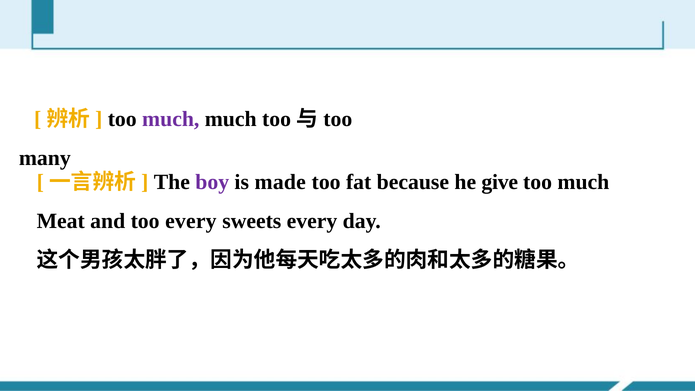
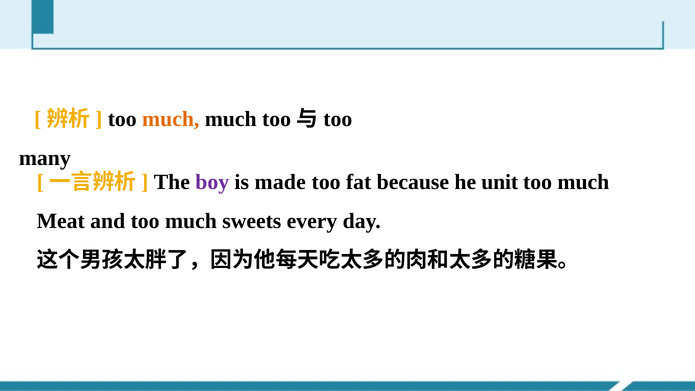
much at (171, 119) colour: purple -> orange
give: give -> unit
and too every: every -> much
